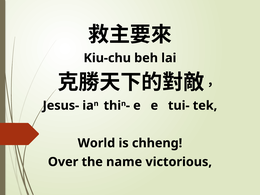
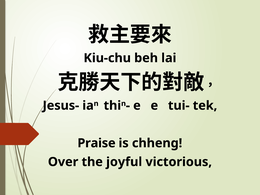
World: World -> Praise
name: name -> joyful
